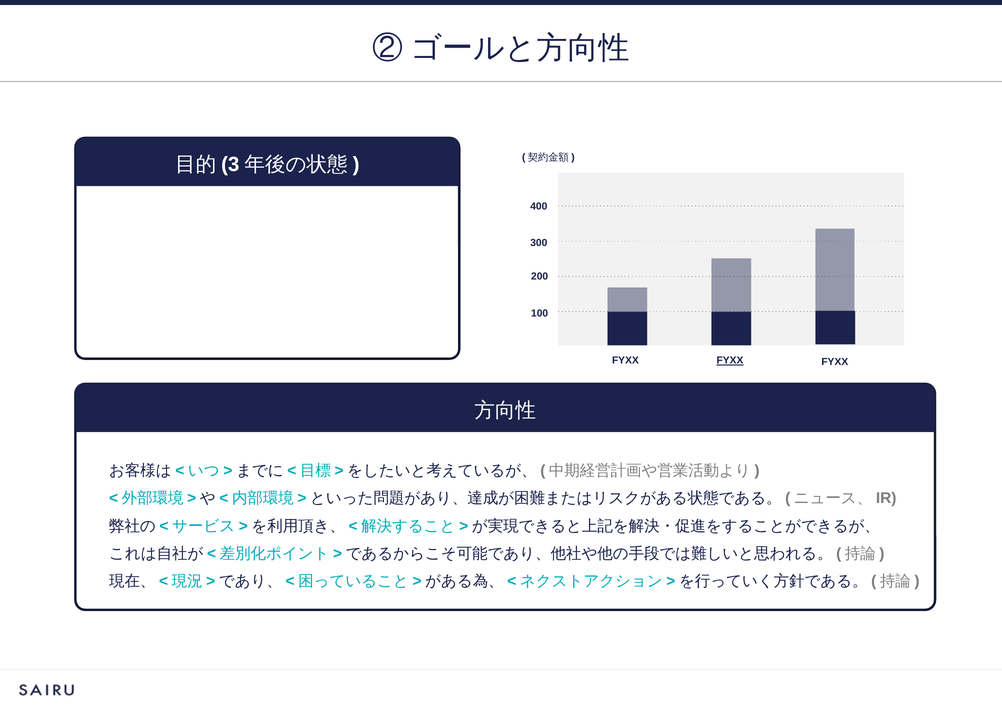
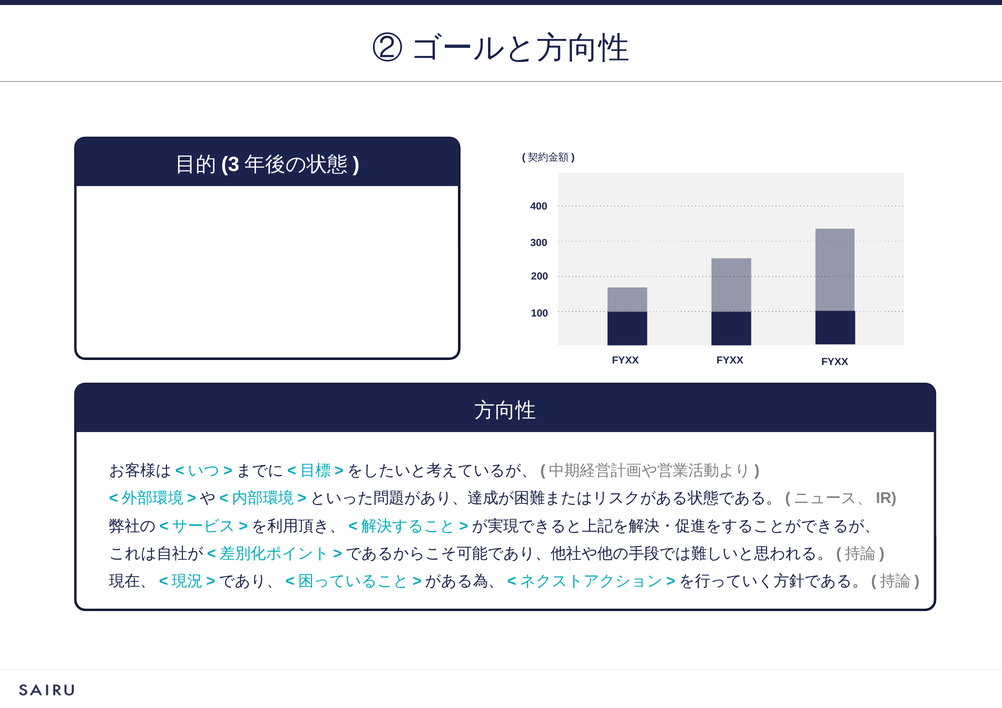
FYXX at (730, 361) underline: present -> none
